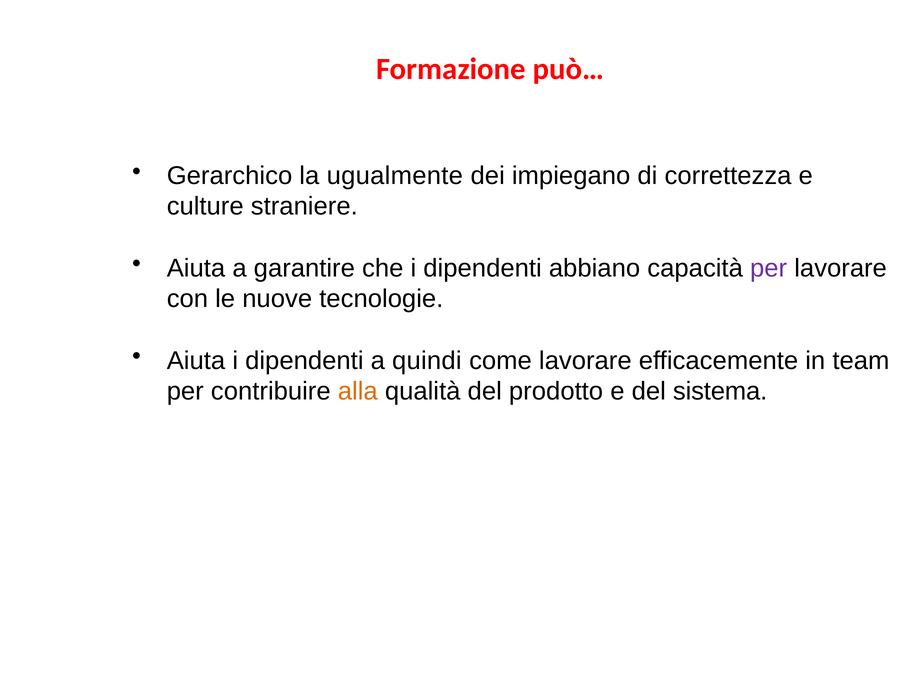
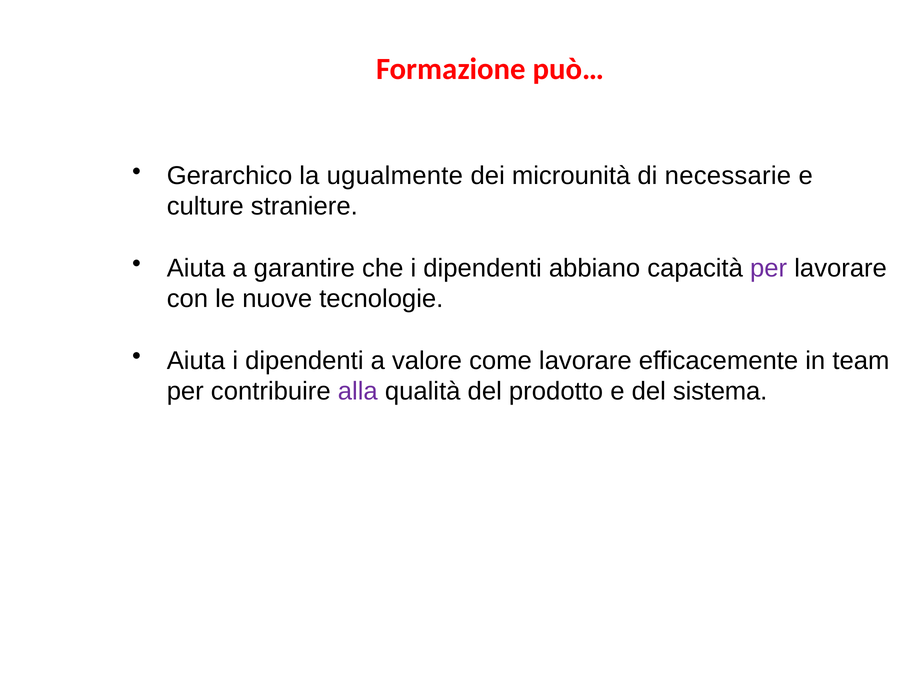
impiegano: impiegano -> microunità
correttezza: correttezza -> necessarie
quindi: quindi -> valore
alla colour: orange -> purple
